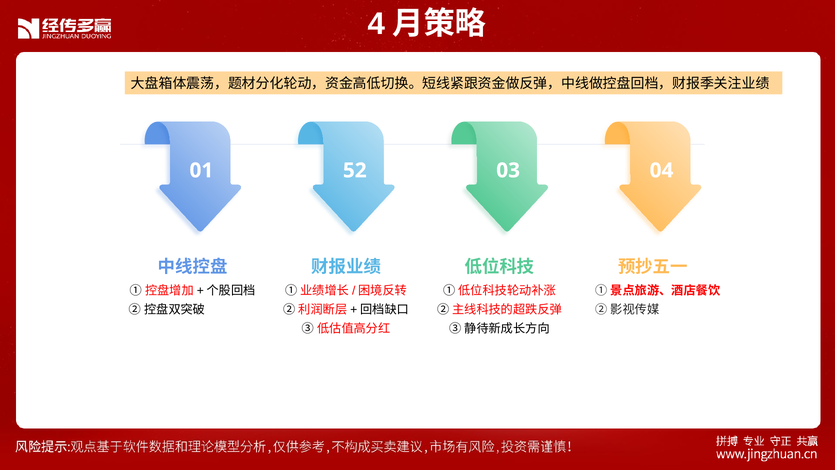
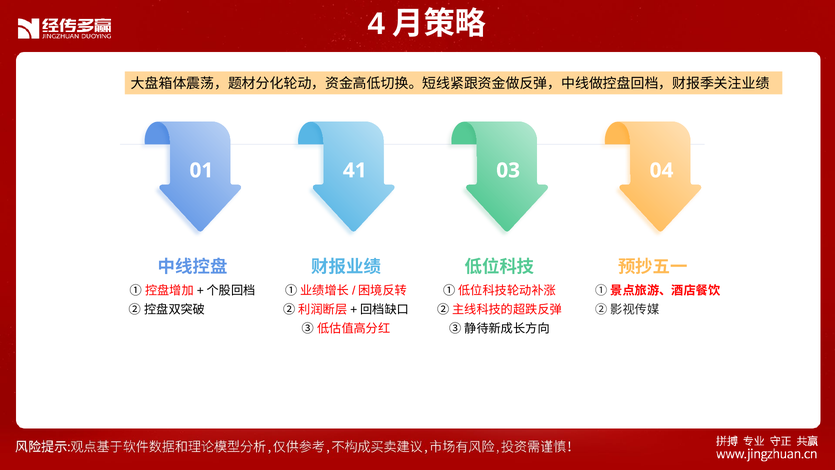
52: 52 -> 41
